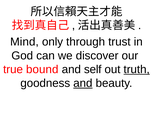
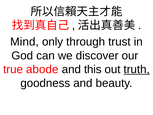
bound: bound -> abode
self: self -> this
and at (83, 83) underline: present -> none
